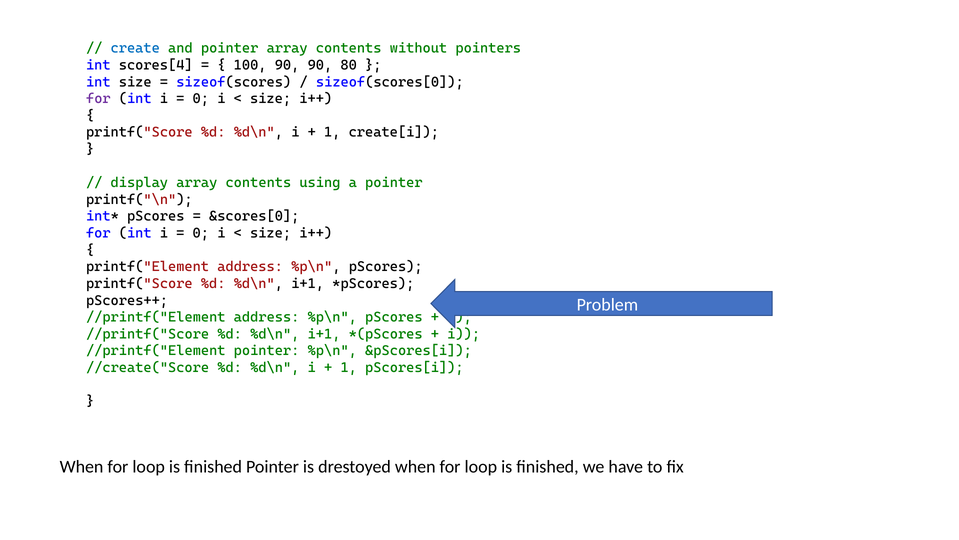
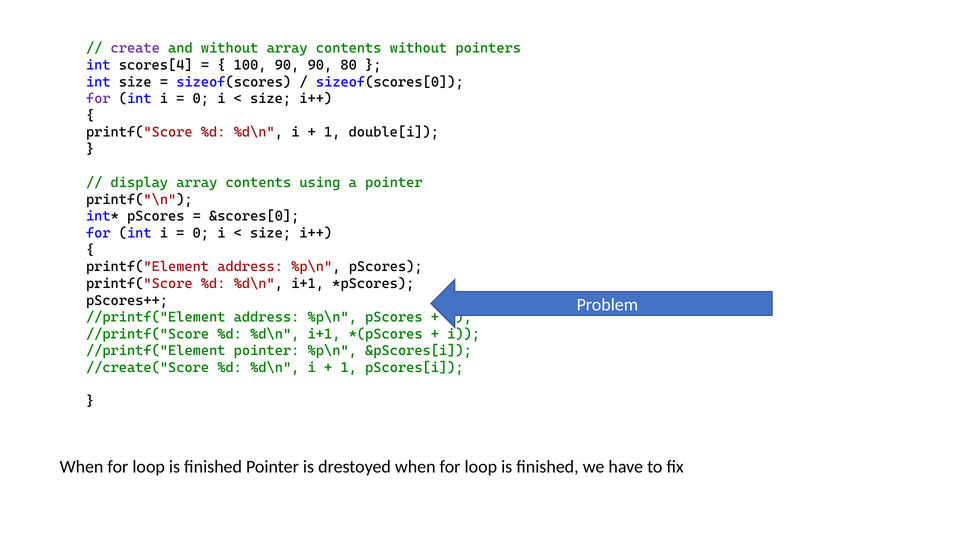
create colour: blue -> purple
and pointer: pointer -> without
create[i: create[i -> double[i
